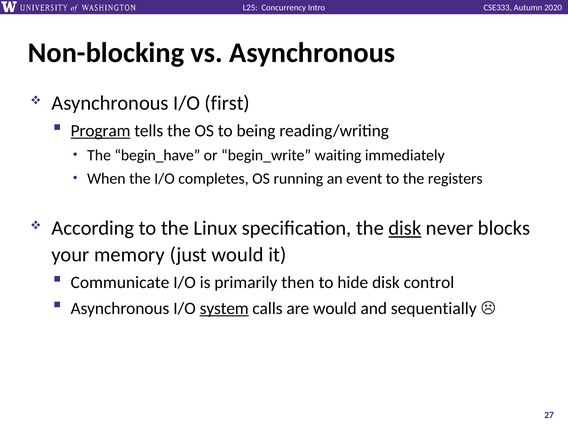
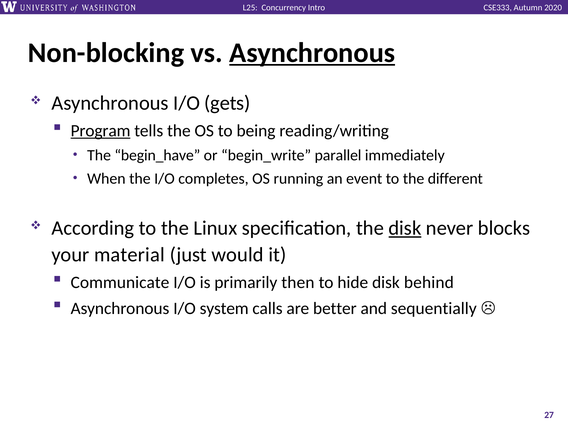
Asynchronous at (312, 53) underline: none -> present
first: first -> gets
waiting: waiting -> parallel
registers: registers -> different
memory: memory -> material
control: control -> behind
system underline: present -> none
are would: would -> better
